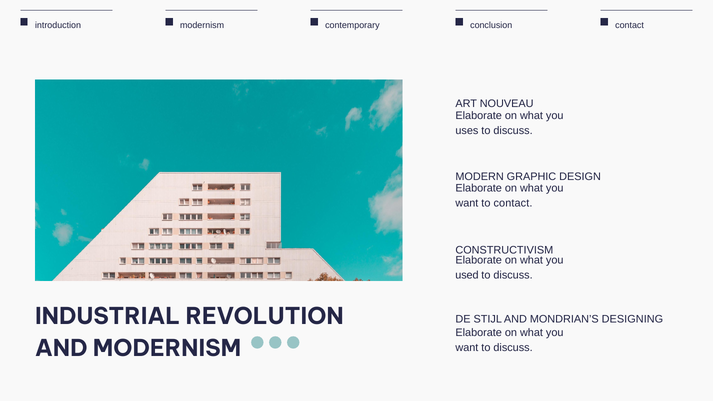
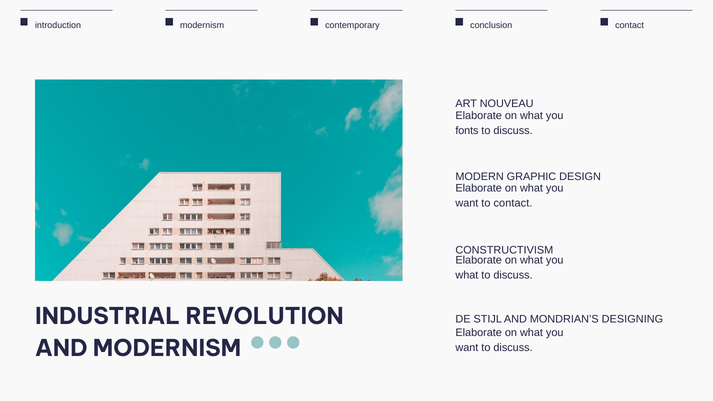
uses: uses -> fonts
used at (467, 275): used -> what
